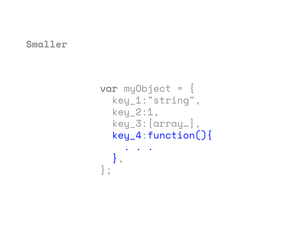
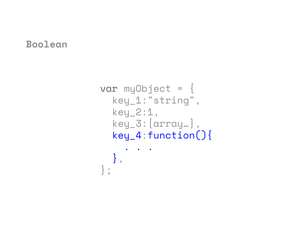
Smaller: Smaller -> Boolean
